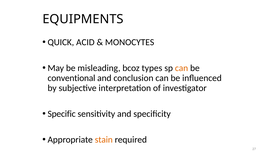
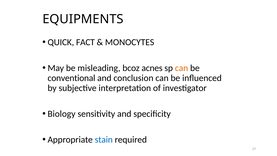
ACID: ACID -> FACT
types: types -> acnes
Specific: Specific -> Biology
stain colour: orange -> blue
